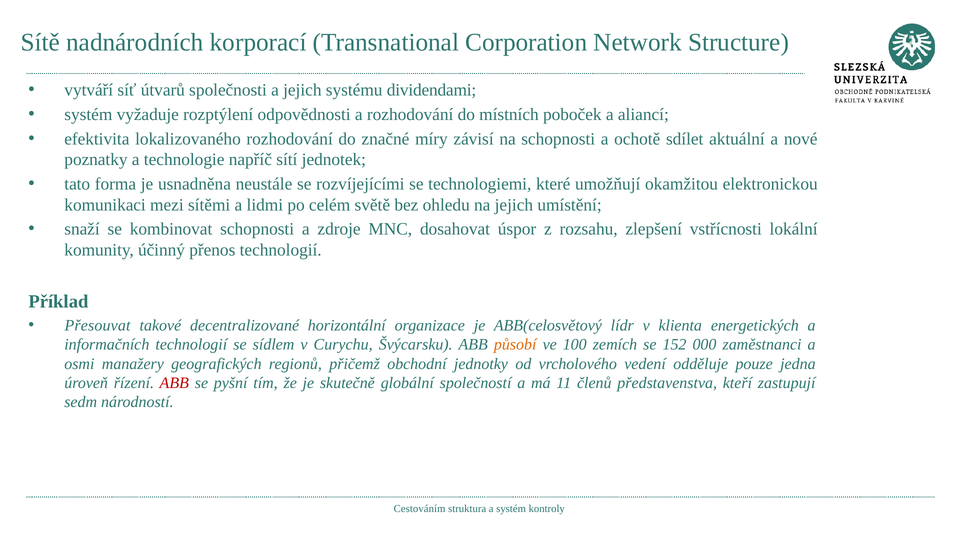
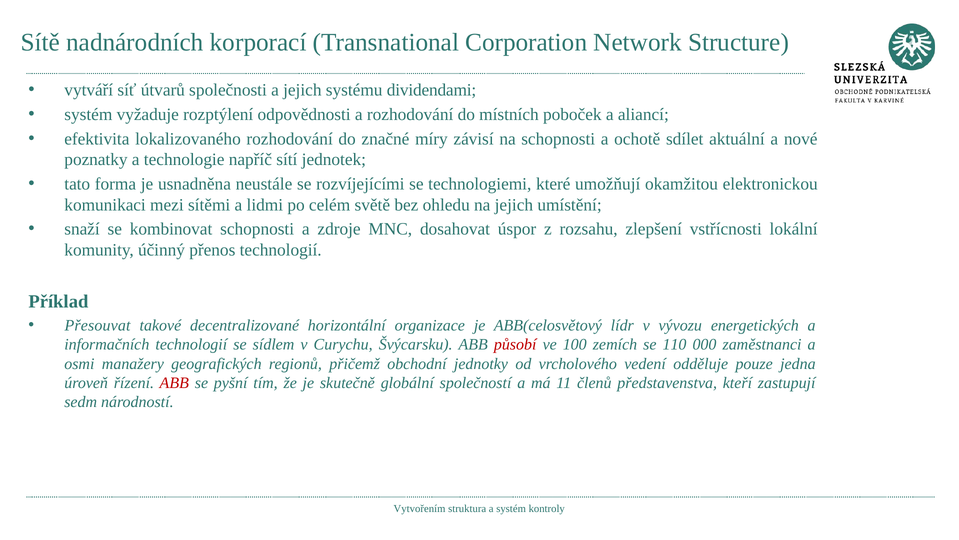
klienta: klienta -> vývozu
působí colour: orange -> red
152: 152 -> 110
Cestováním: Cestováním -> Vytvořením
